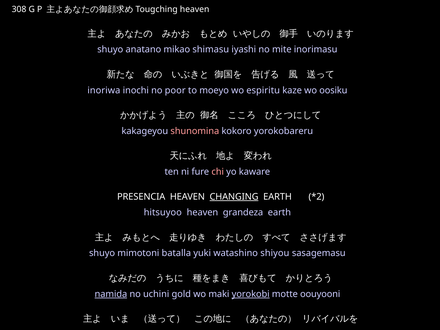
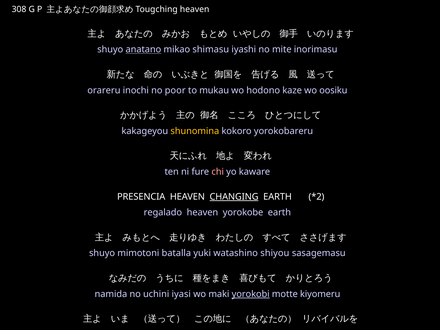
anatano underline: none -> present
inoriwa: inoriwa -> orareru
moeyo: moeyo -> mukau
espiritu: espiritu -> hodono
shunomina colour: pink -> yellow
hitsuyoo: hitsuyoo -> regalado
grandeza: grandeza -> yorokobe
namida underline: present -> none
gold: gold -> iyasi
oouyooni: oouyooni -> kiyomeru
